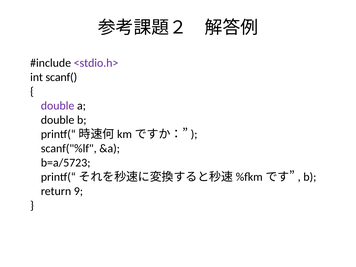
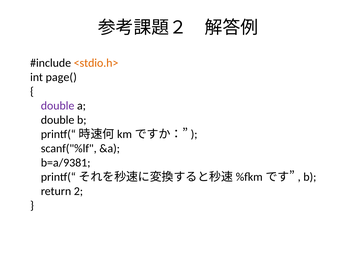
<stdio.h> colour: purple -> orange
scanf(: scanf( -> page(
b=a/5723: b=a/5723 -> b=a/9381
9: 9 -> 2
